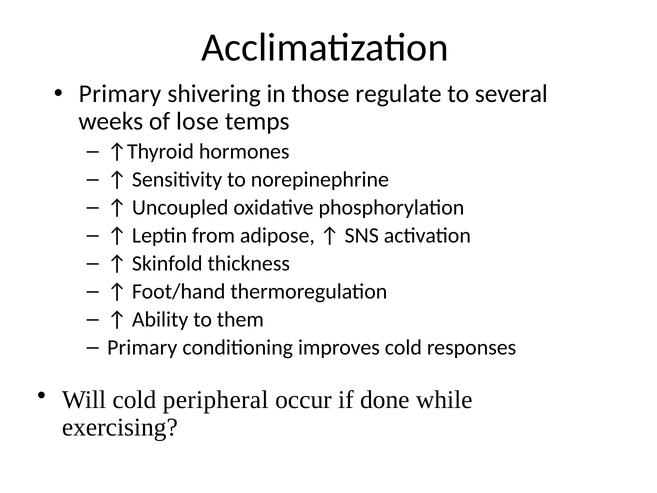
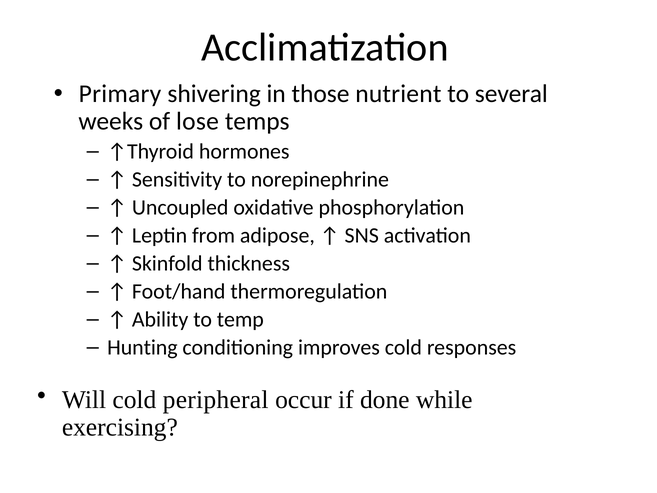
regulate: regulate -> nutrient
them: them -> temp
Primary at (142, 347): Primary -> Hunting
